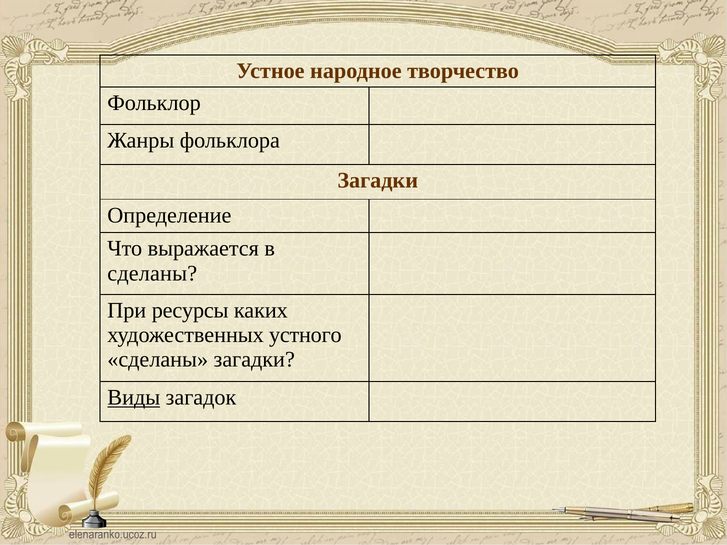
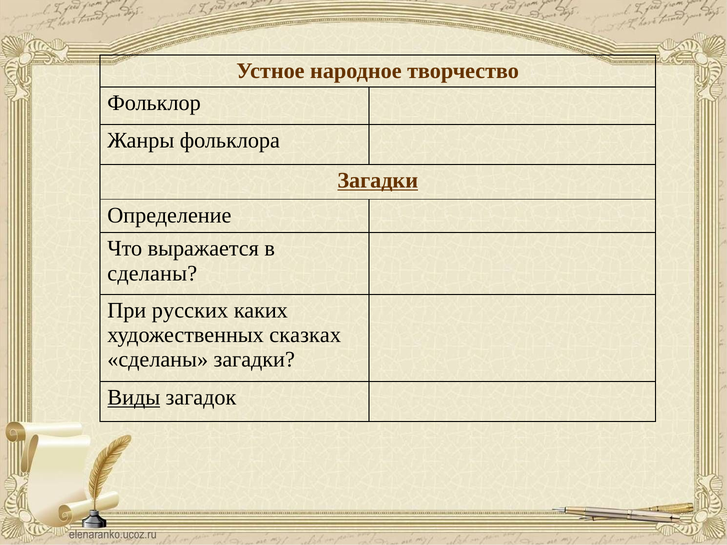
Загадки at (378, 181) underline: none -> present
ресурсы: ресурсы -> русских
устного: устного -> сказках
